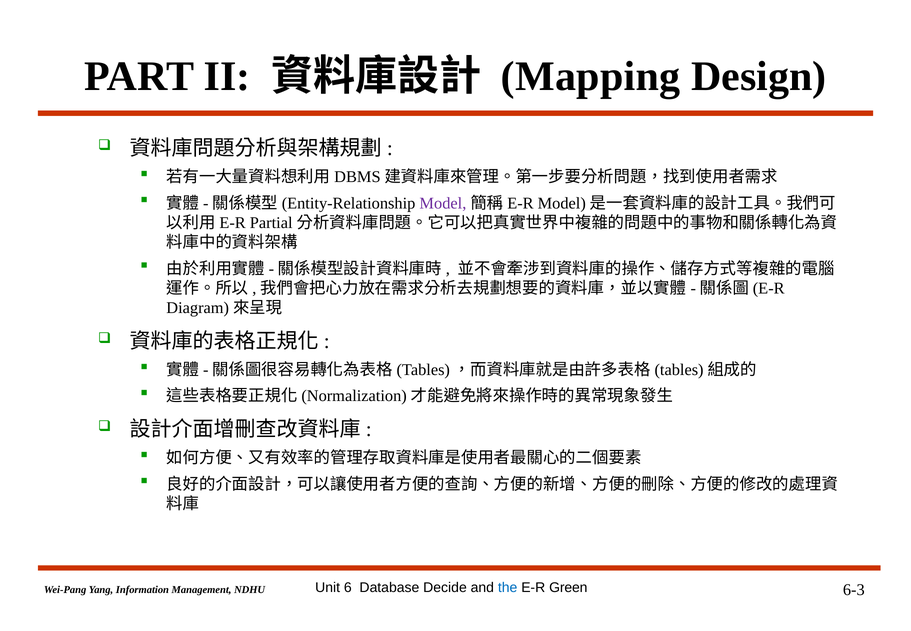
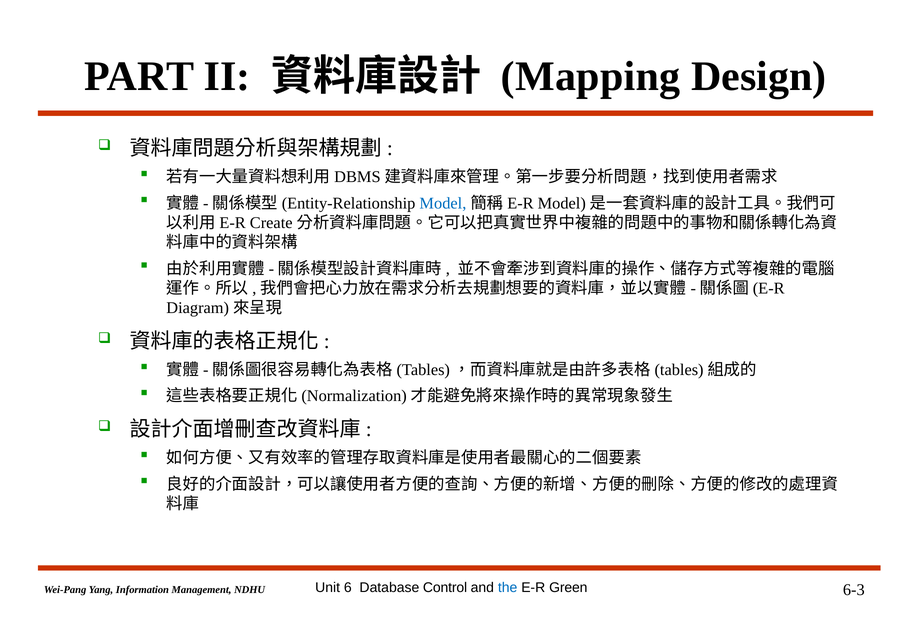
Model colour: purple -> blue
Partial: Partial -> Create
Decide: Decide -> Control
